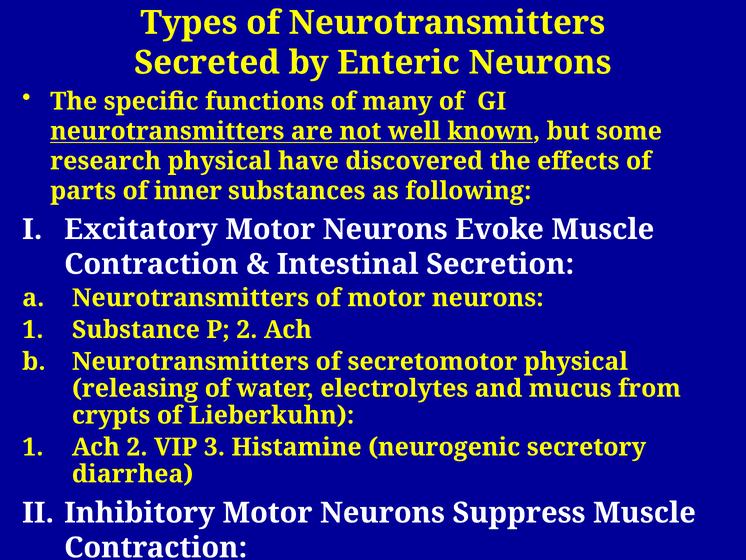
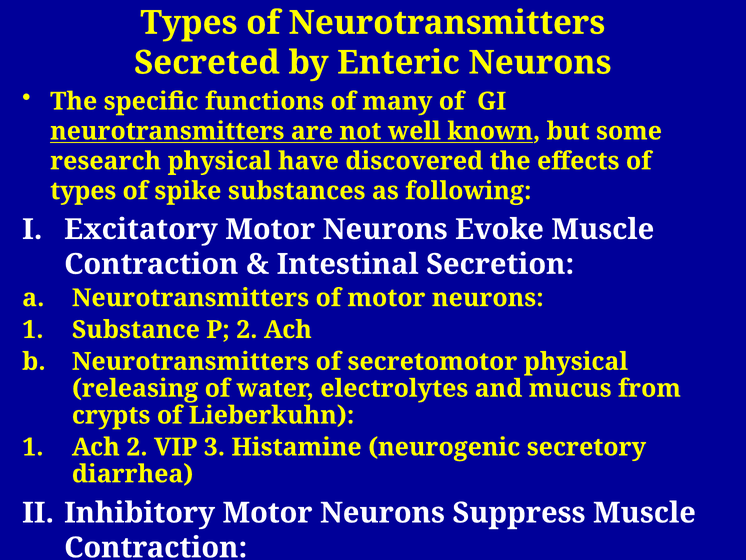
parts at (83, 191): parts -> types
inner: inner -> spike
